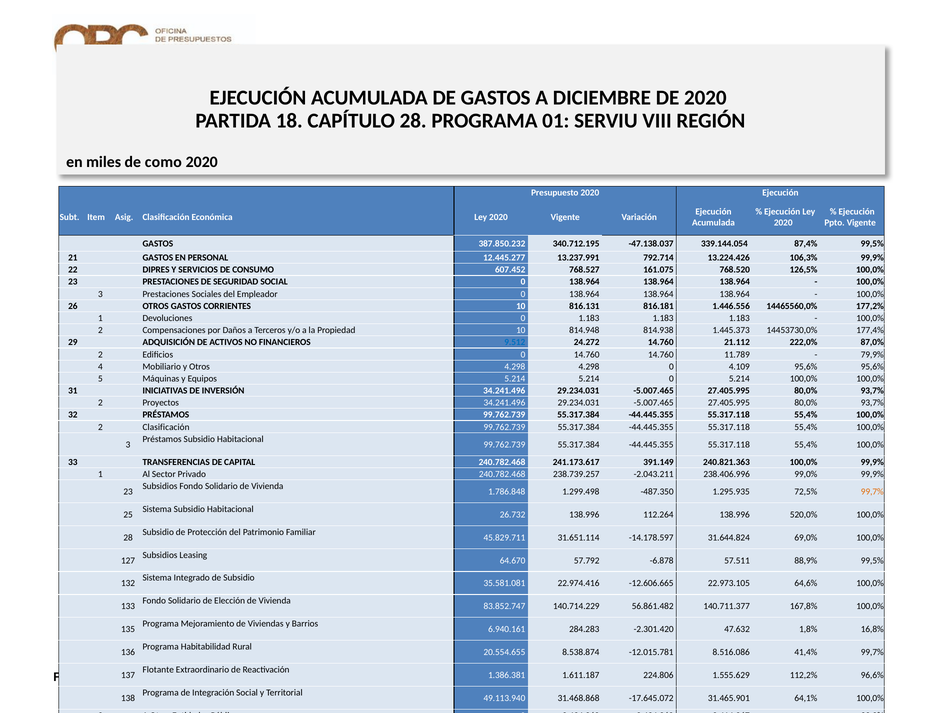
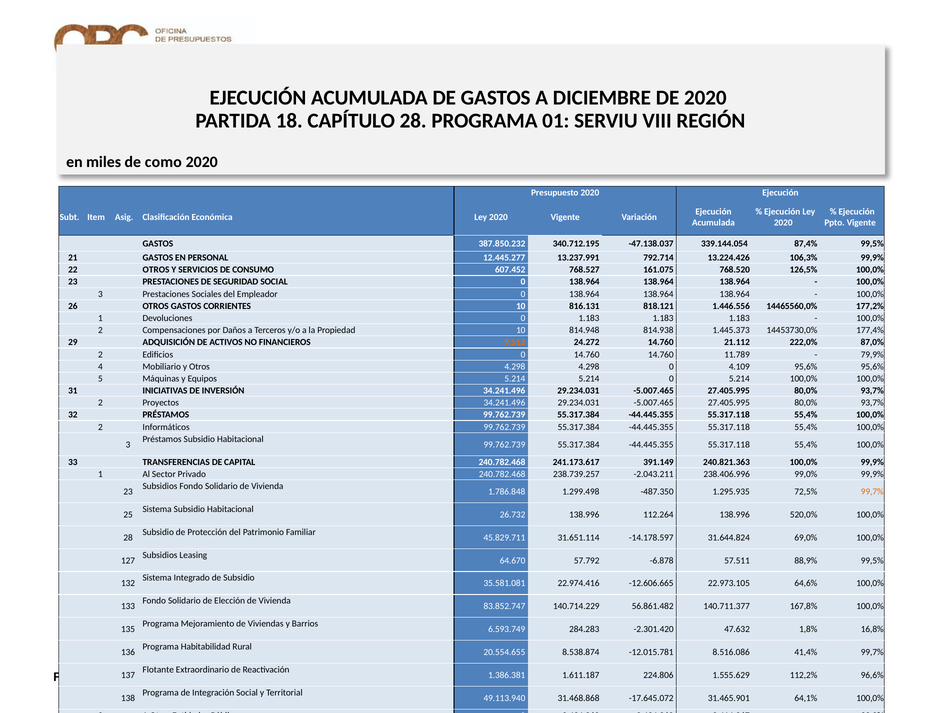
22 DIPRES: DIPRES -> OTROS
816.181: 816.181 -> 818.121
9.512 colour: blue -> orange
2 Clasificación: Clasificación -> Informáticos
6.940.161: 6.940.161 -> 6.593.749
